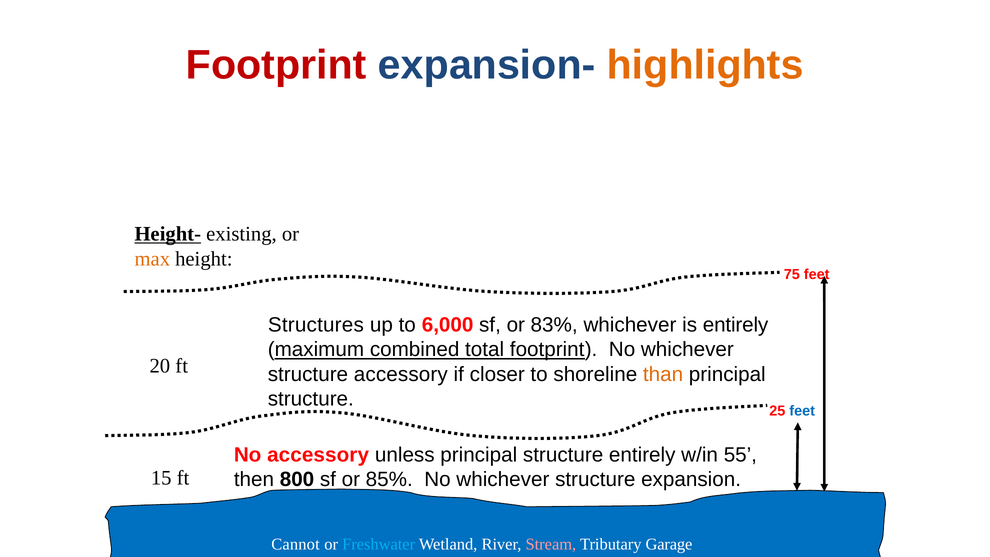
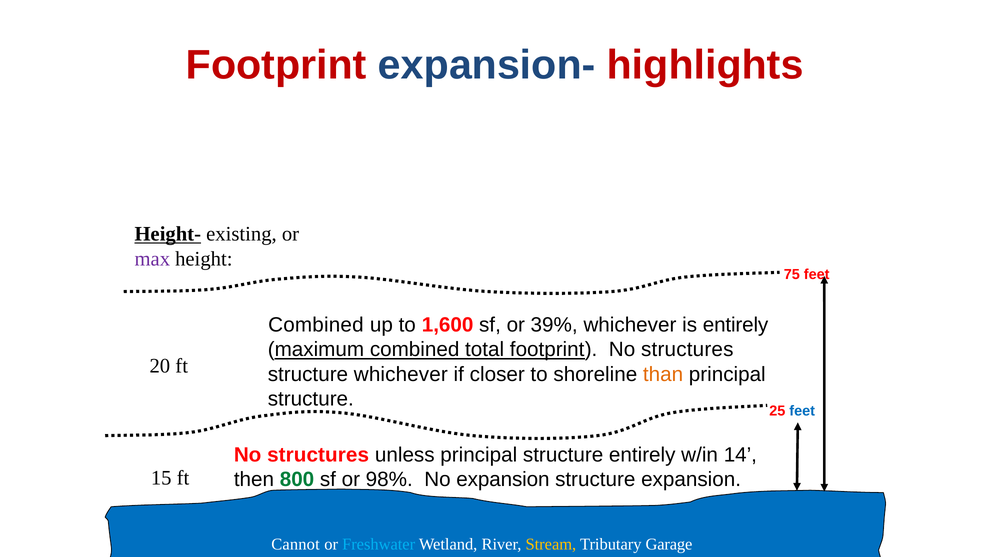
highlights colour: orange -> red
max colour: orange -> purple
Structures at (316, 325): Structures -> Combined
6,000: 6,000 -> 1,600
83%: 83% -> 39%
footprint No whichever: whichever -> structures
structure accessory: accessory -> whichever
accessory at (318, 455): accessory -> structures
55: 55 -> 14
800 colour: black -> green
85%: 85% -> 98%
whichever at (503, 480): whichever -> expansion
Stream colour: pink -> yellow
